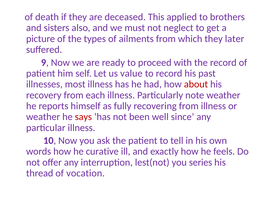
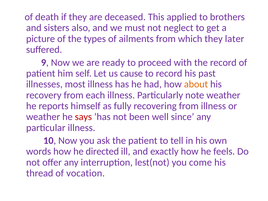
value: value -> cause
about colour: red -> orange
curative: curative -> directed
series: series -> come
